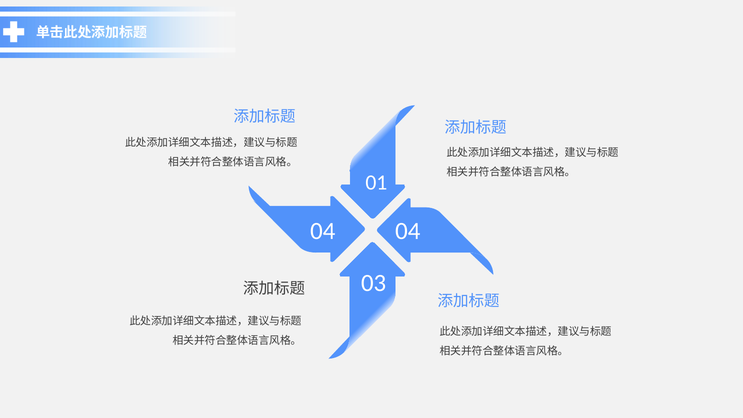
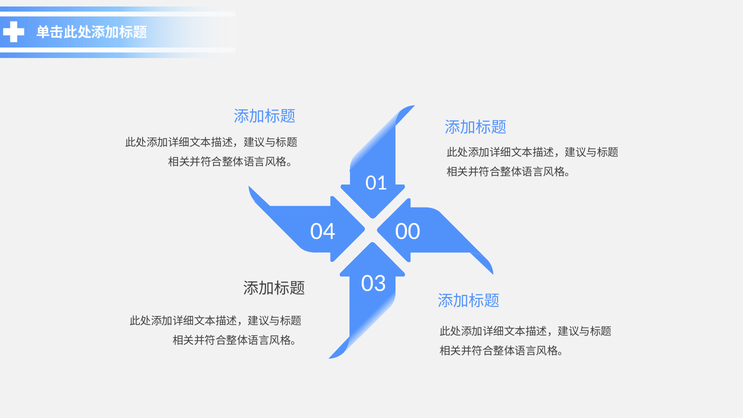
04 04: 04 -> 00
